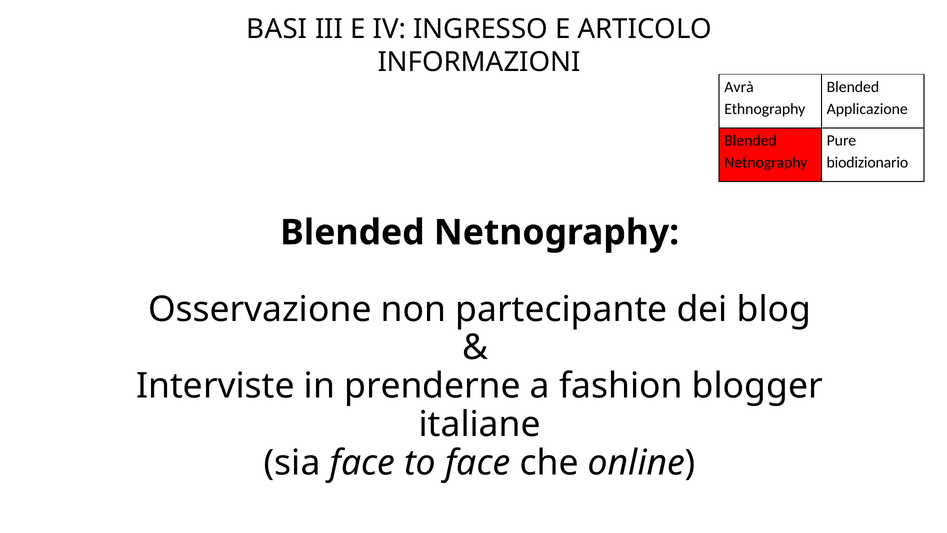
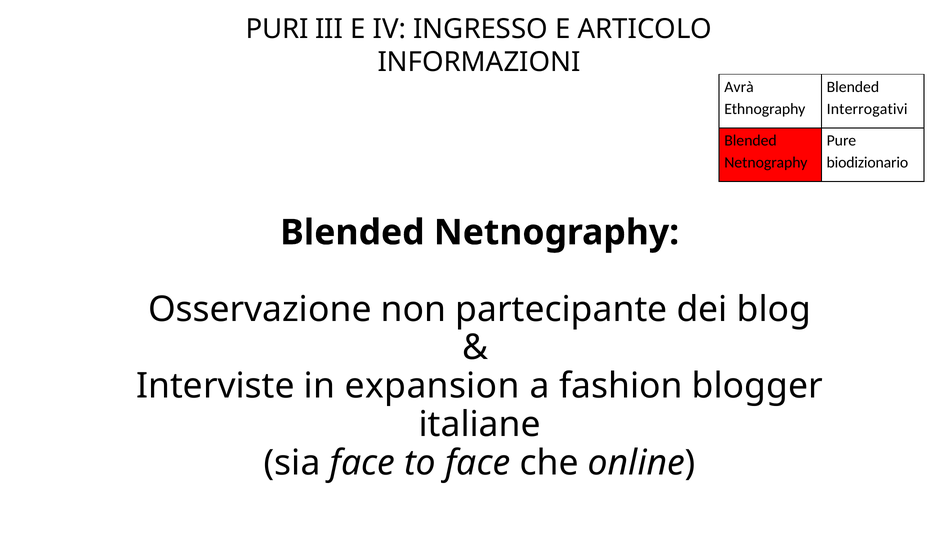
BASI: BASI -> PURI
Applicazione: Applicazione -> Interrogativi
prenderne: prenderne -> expansion
